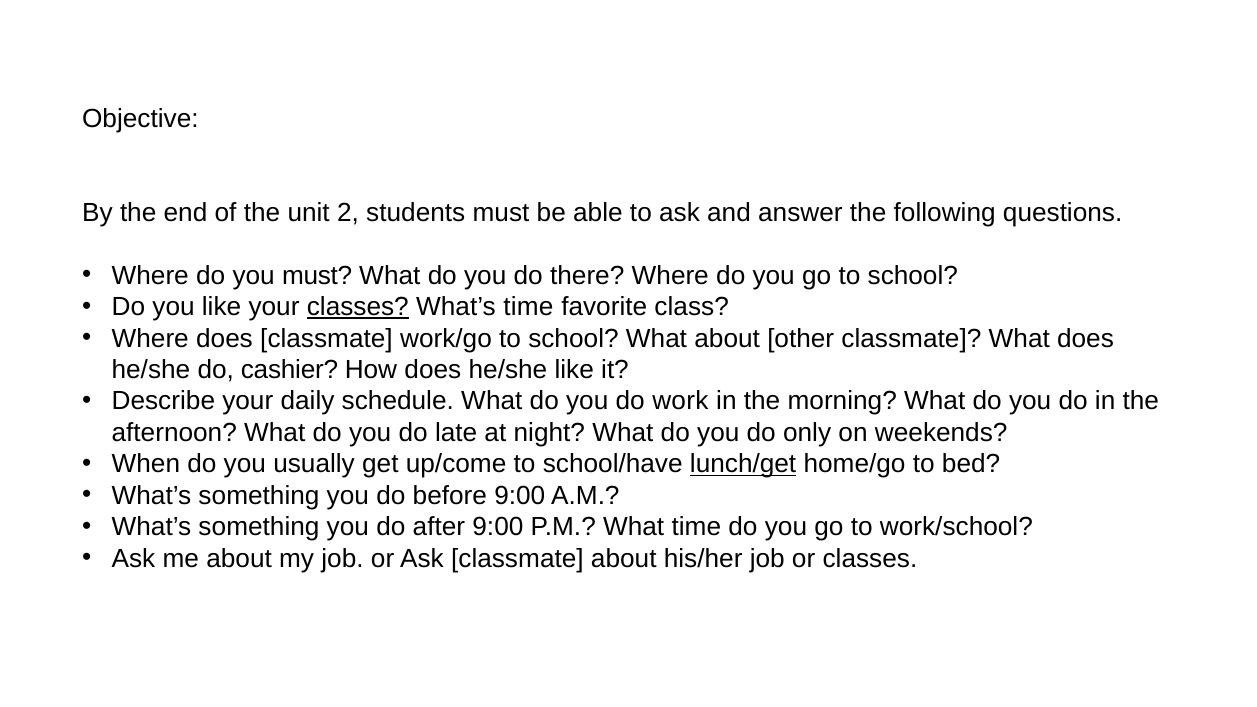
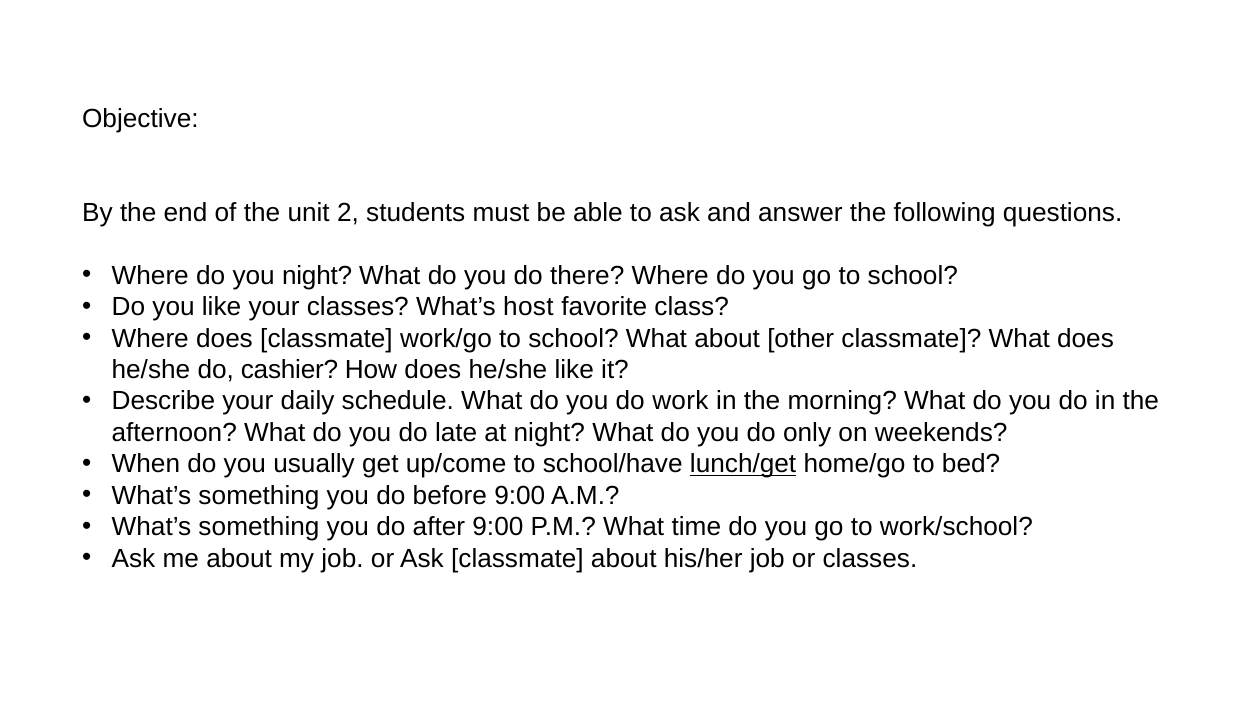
you must: must -> night
classes at (358, 307) underline: present -> none
What’s time: time -> host
